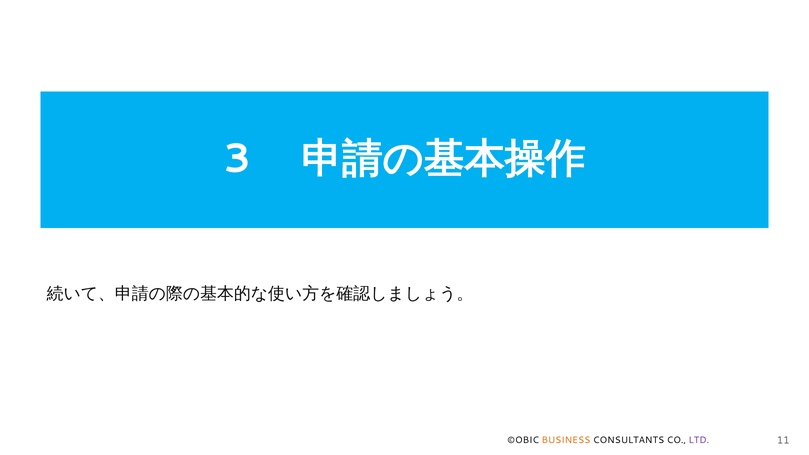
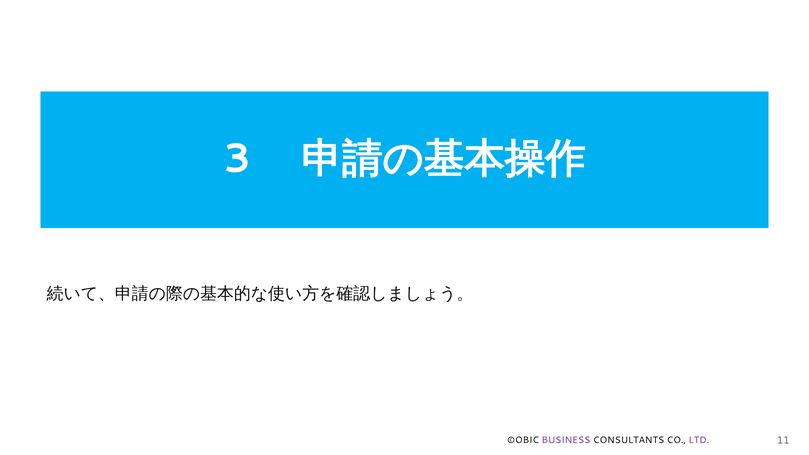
BUSINESS colour: orange -> purple
